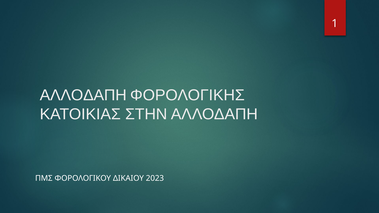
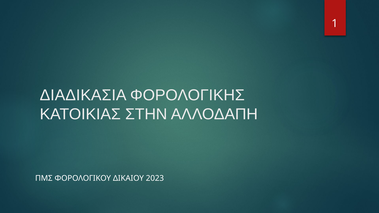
ΑΛΛΟΔΑΠΗ at (83, 95): ΑΛΛΟΔΑΠΗ -> ΔΙΑΔΙΚΑΣΙΑ
